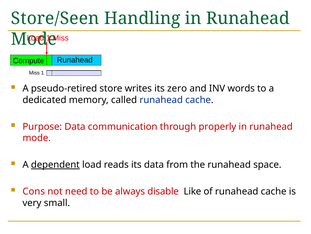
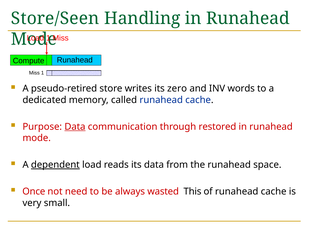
Data at (75, 126) underline: none -> present
properly: properly -> restored
Cons: Cons -> Once
disable: disable -> wasted
Like: Like -> This
